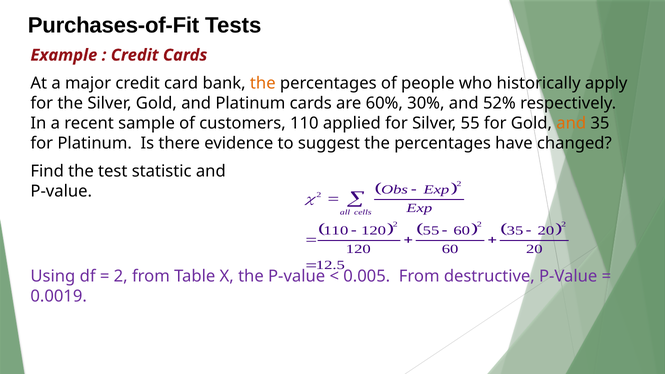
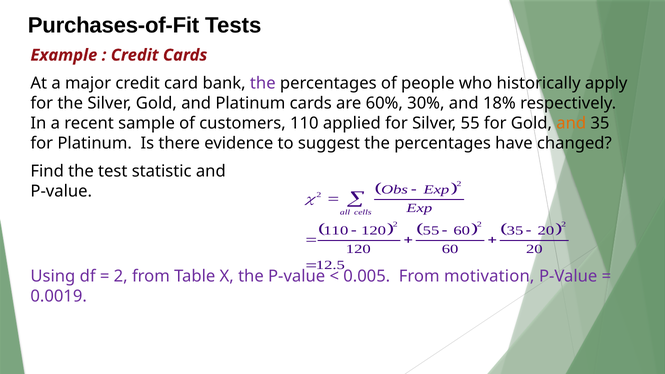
the at (263, 83) colour: orange -> purple
52%: 52% -> 18%
destructive: destructive -> motivation
